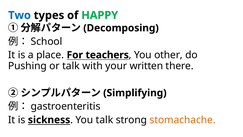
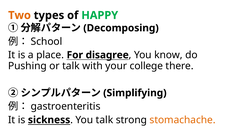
Two colour: blue -> orange
teachers: teachers -> disagree
other: other -> know
written: written -> college
